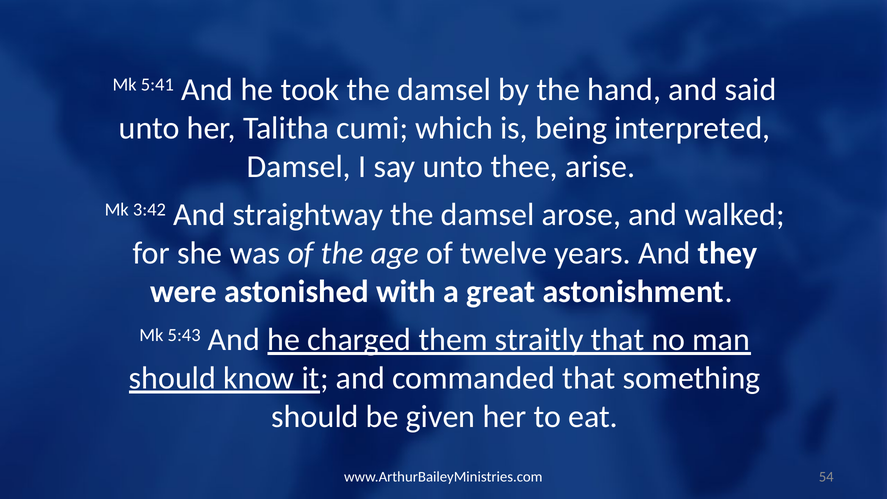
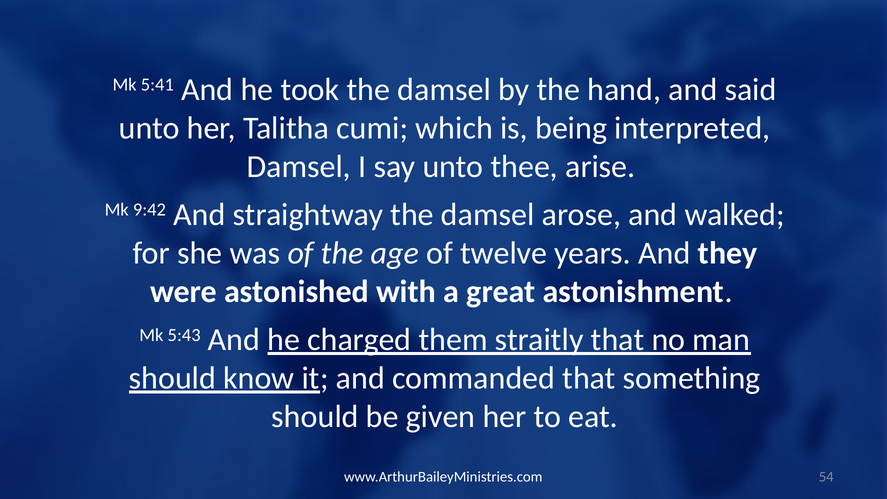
3:42: 3:42 -> 9:42
